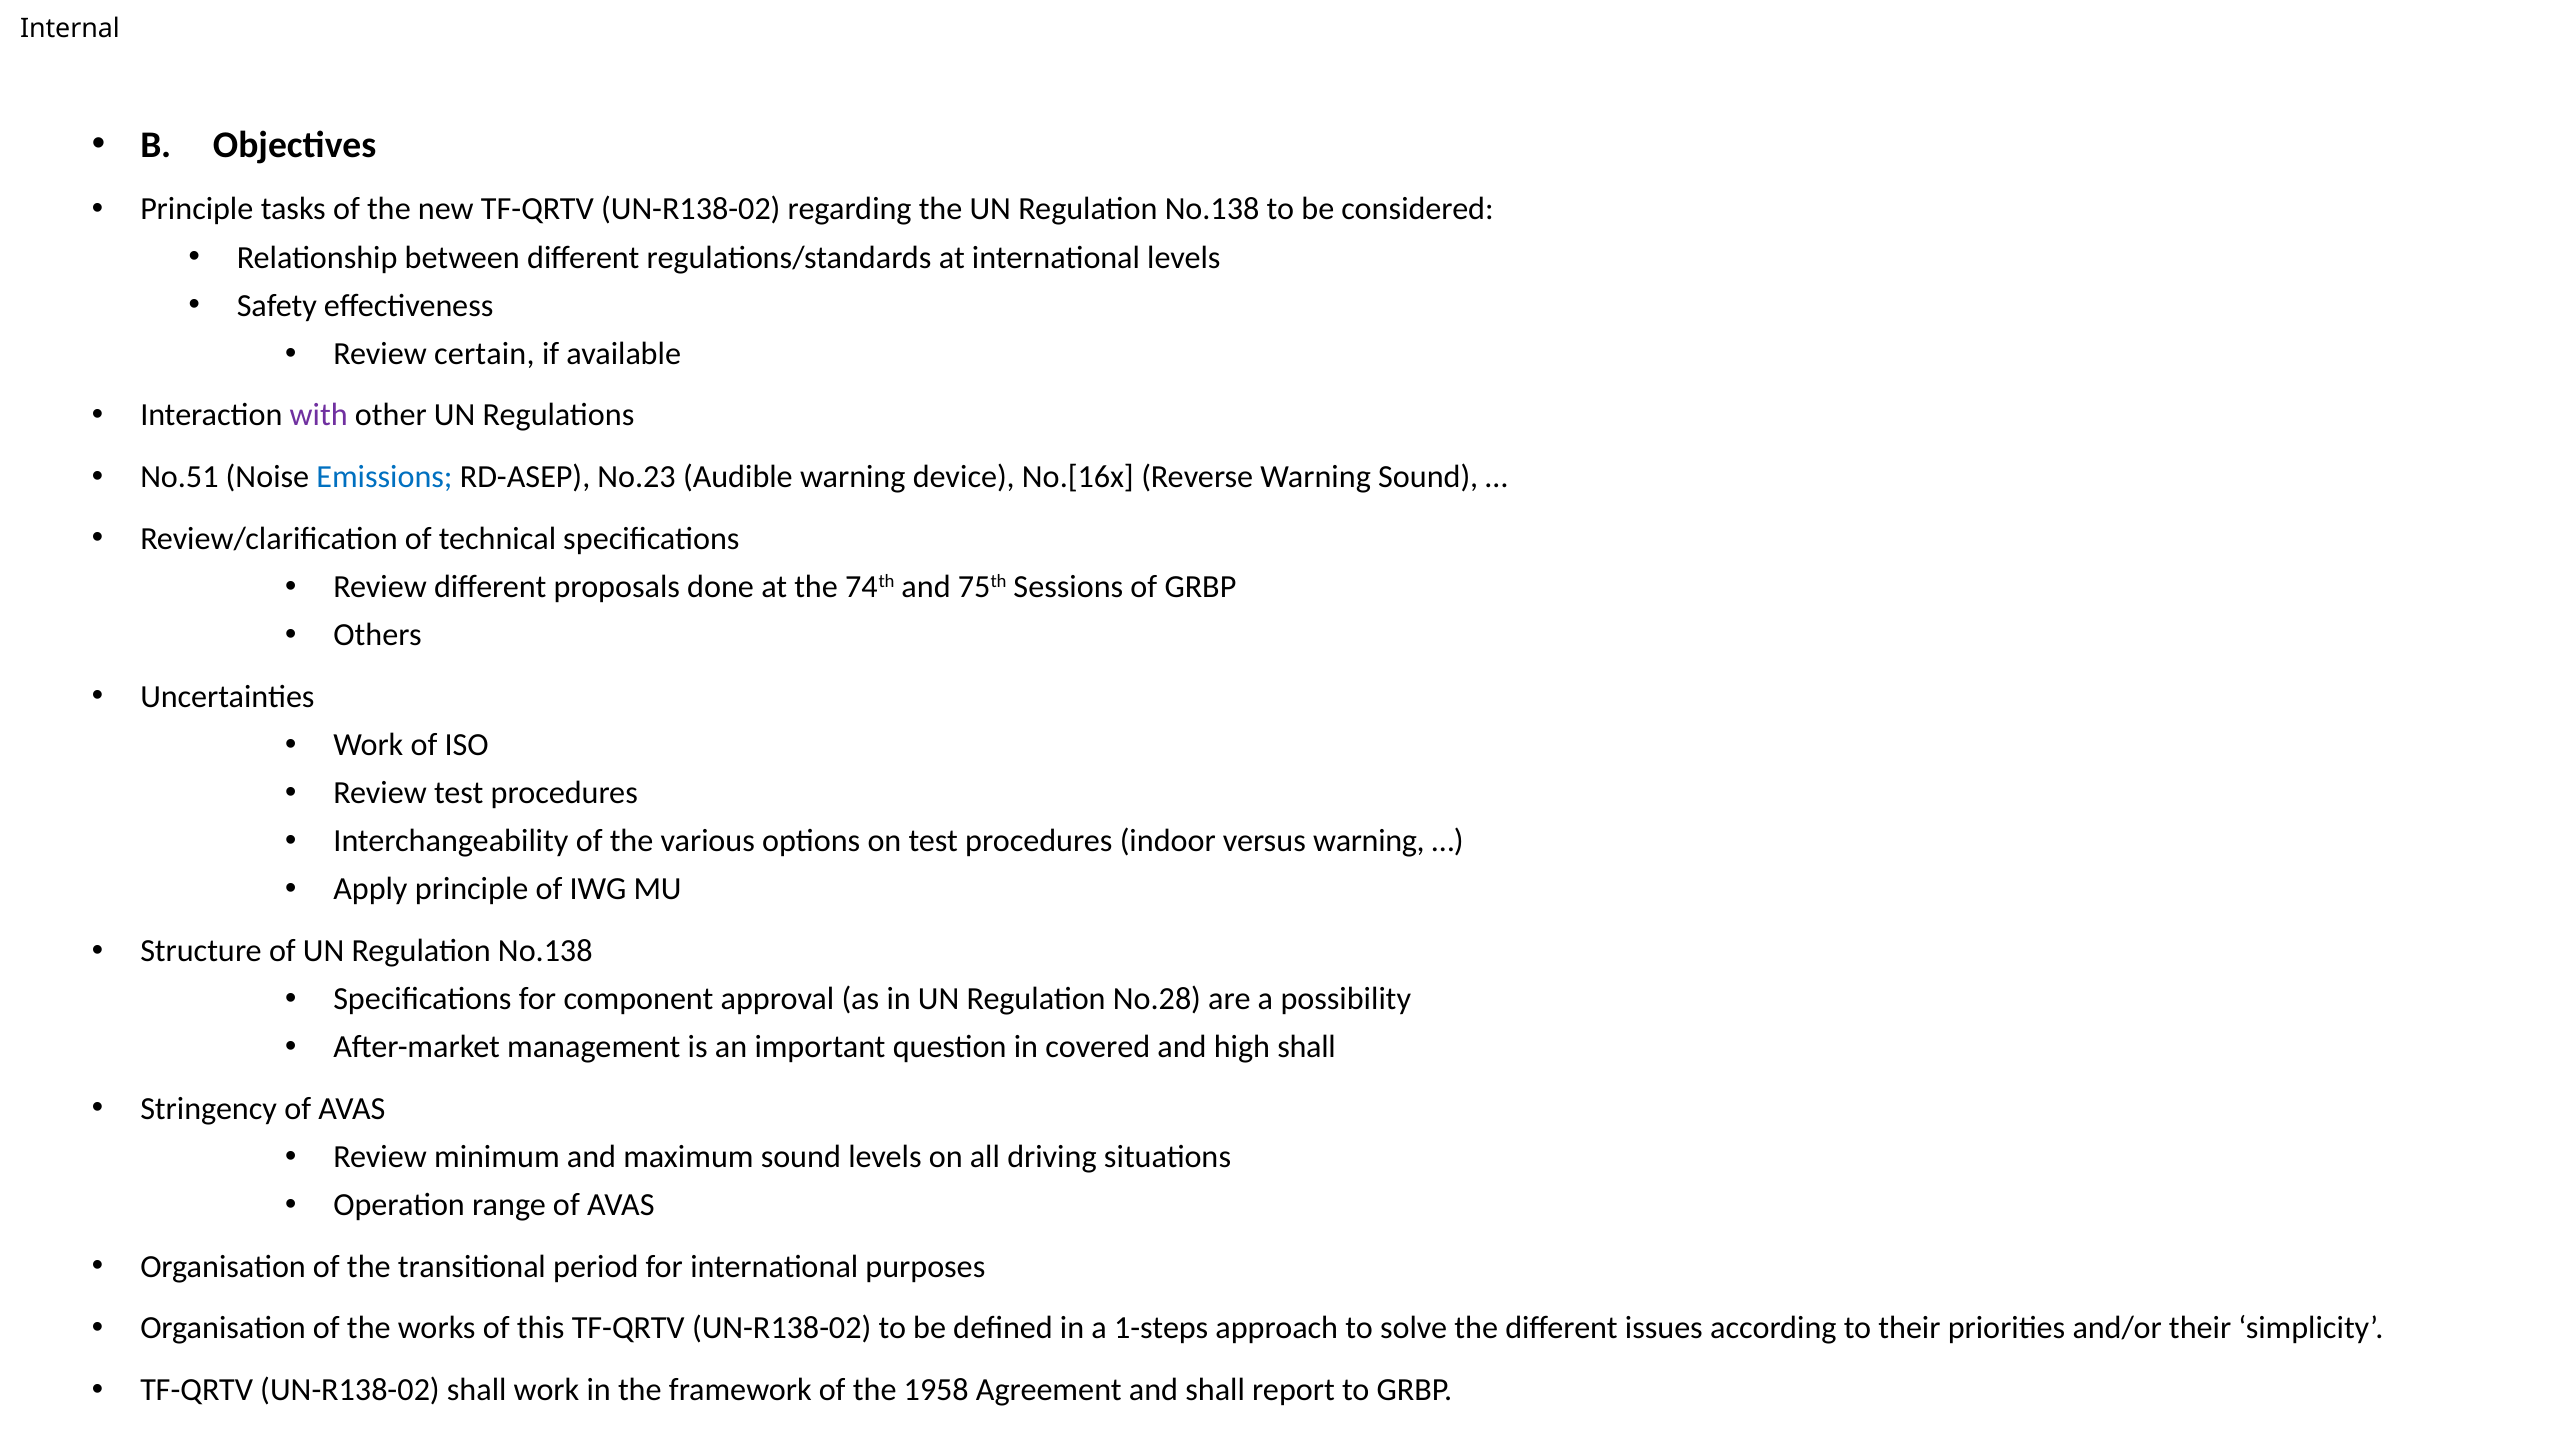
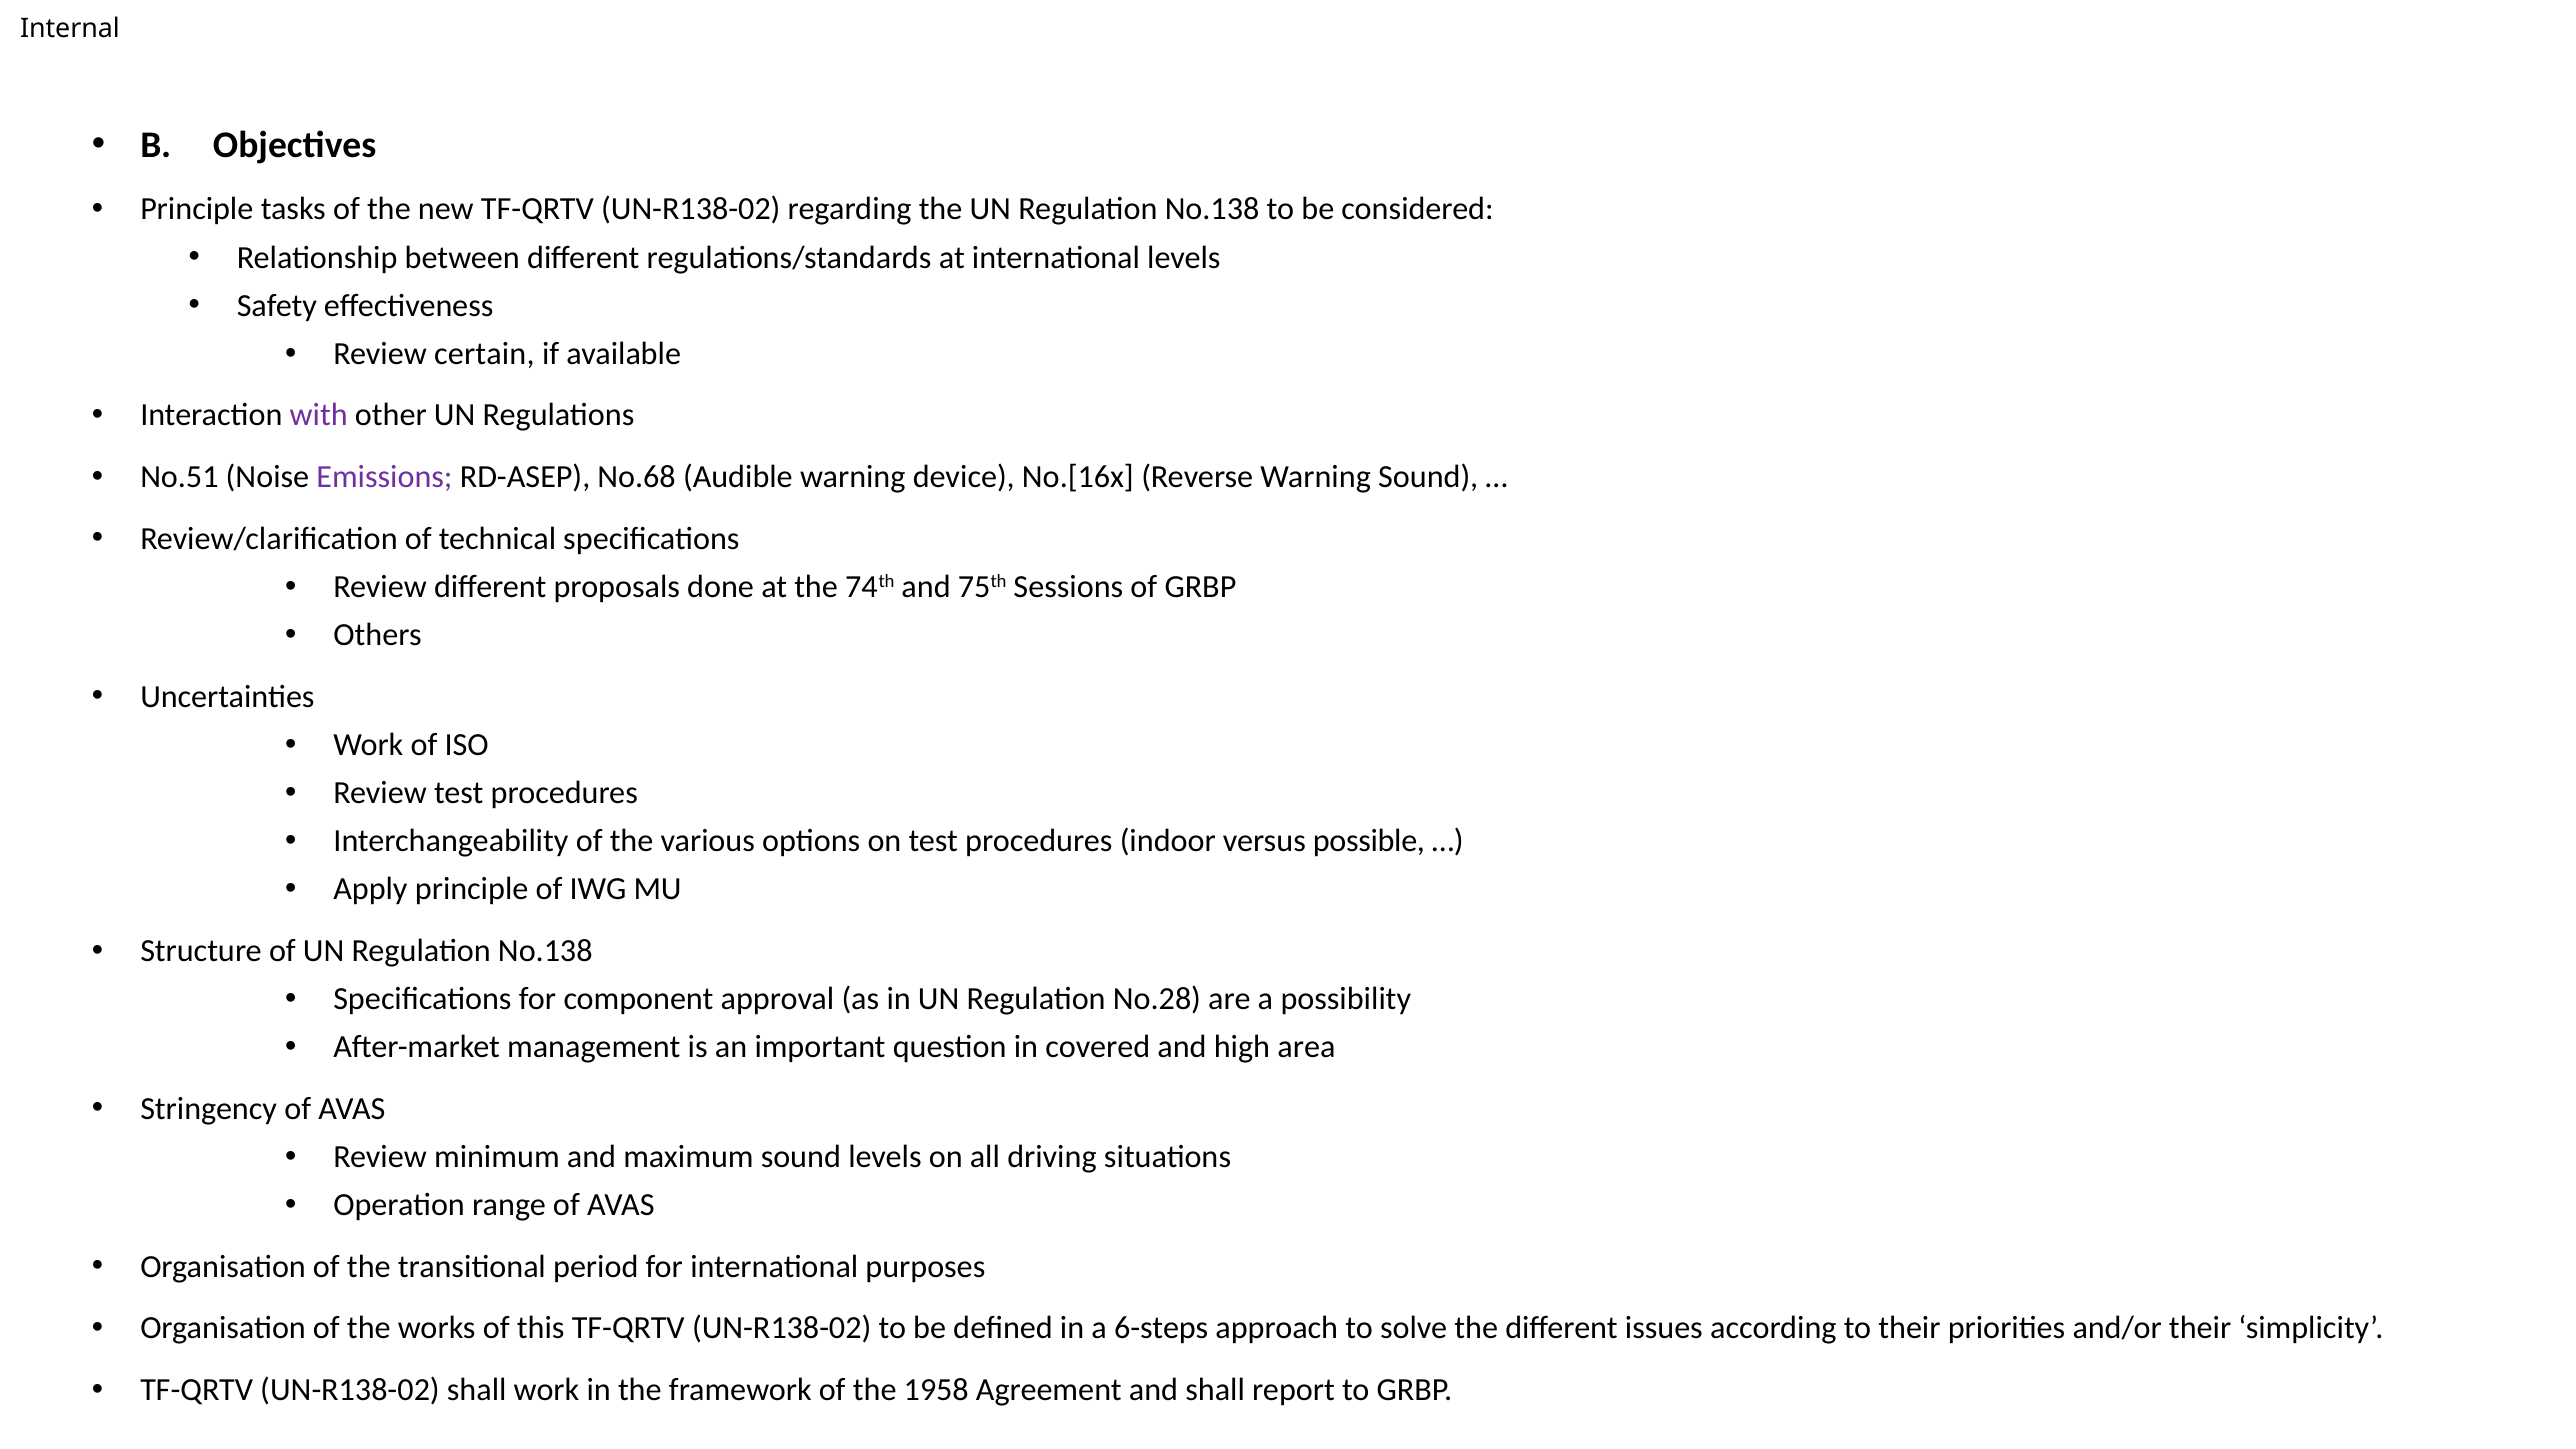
Emissions colour: blue -> purple
No.23: No.23 -> No.68
versus warning: warning -> possible
high shall: shall -> area
1-steps: 1-steps -> 6-steps
